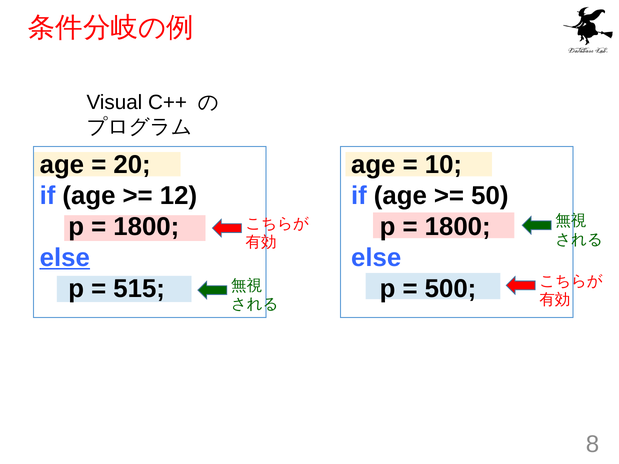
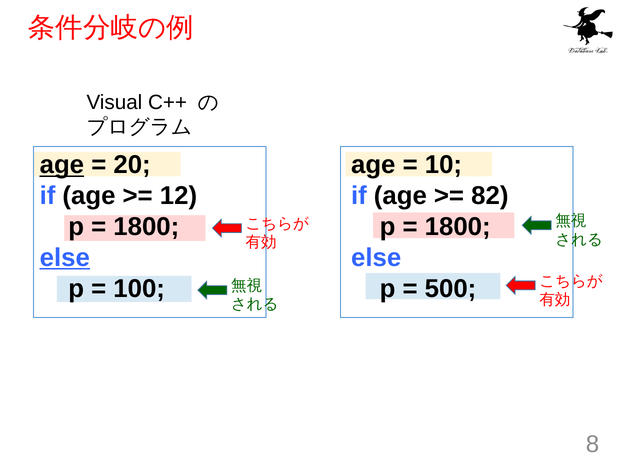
age at (62, 165) underline: none -> present
50: 50 -> 82
515: 515 -> 100
